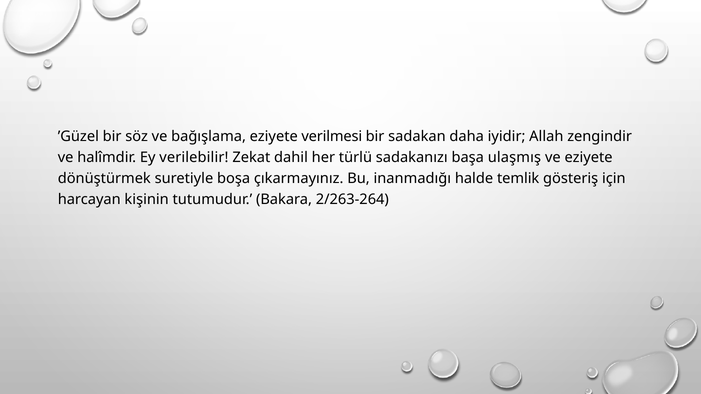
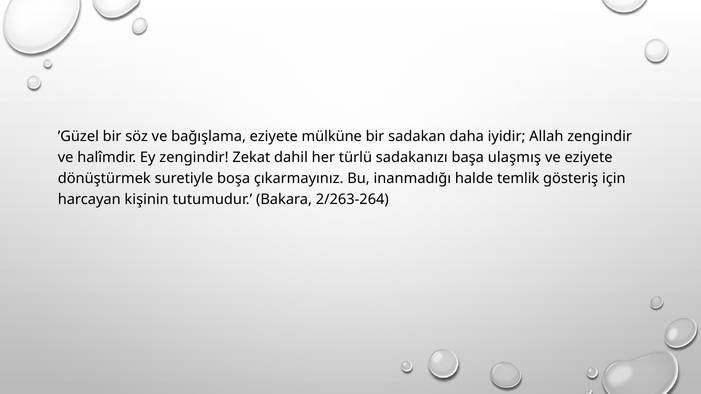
verilmesi: verilmesi -> mülküne
Ey verilebilir: verilebilir -> zengindir
